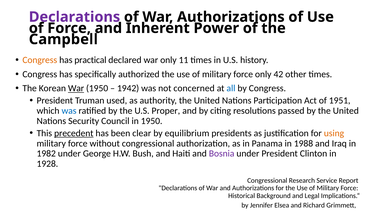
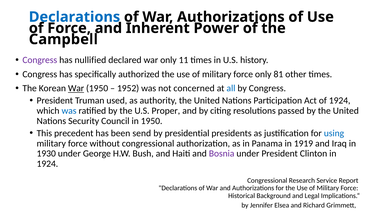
Declarations at (74, 17) colour: purple -> blue
Congress at (40, 60) colour: orange -> purple
practical: practical -> nullified
42: 42 -> 81
1942: 1942 -> 1952
of 1951: 1951 -> 1924
precedent underline: present -> none
clear: clear -> send
equilibrium: equilibrium -> presidential
using colour: orange -> blue
1988: 1988 -> 1919
1982: 1982 -> 1930
1928 at (47, 164): 1928 -> 1924
